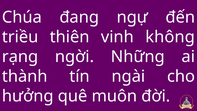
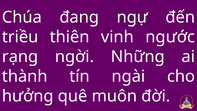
không: không -> ngước
